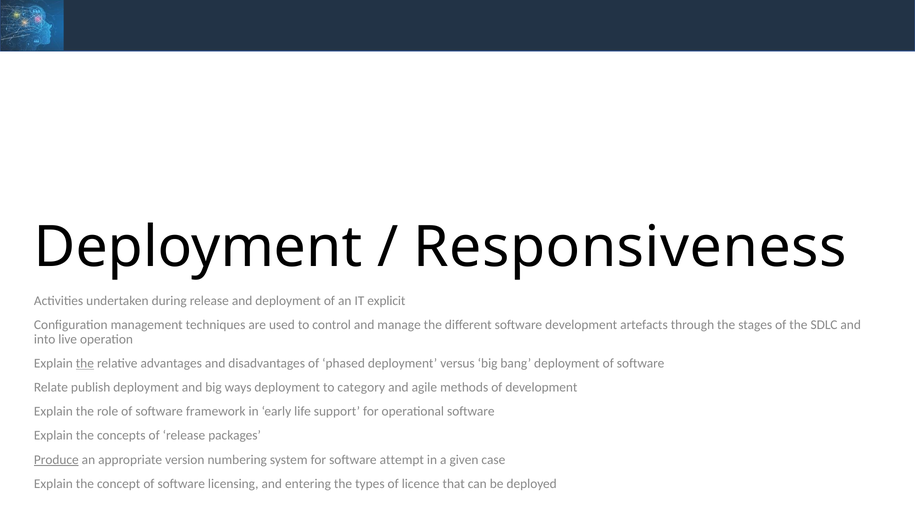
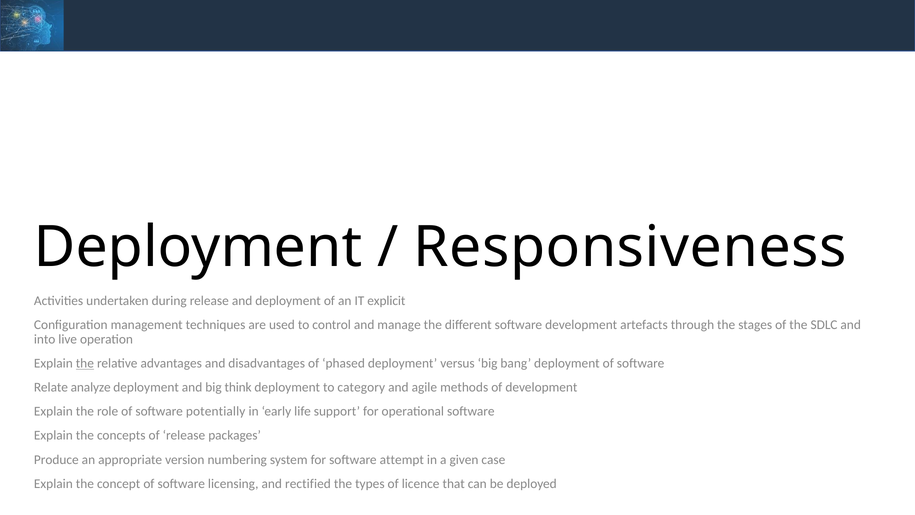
publish: publish -> analyze
ways: ways -> think
framework: framework -> potentially
Produce underline: present -> none
entering: entering -> rectified
